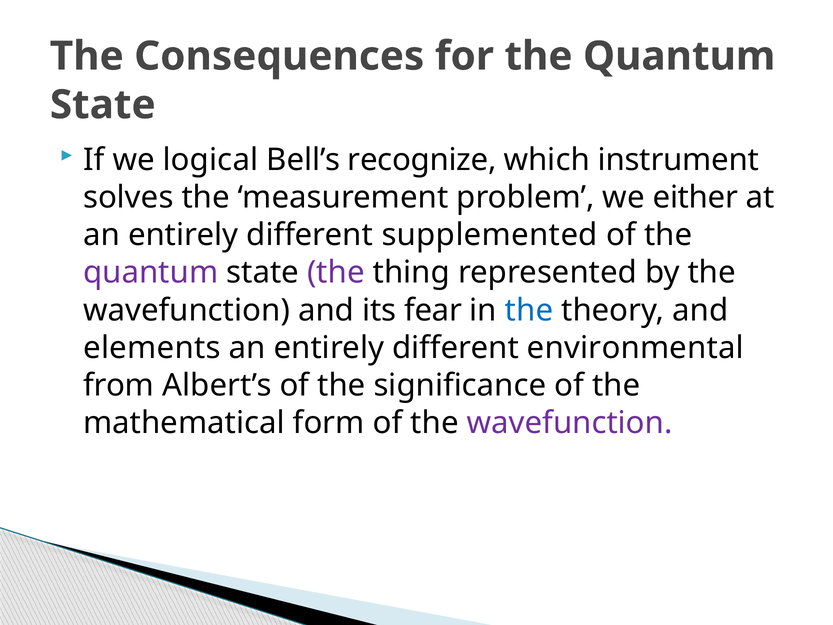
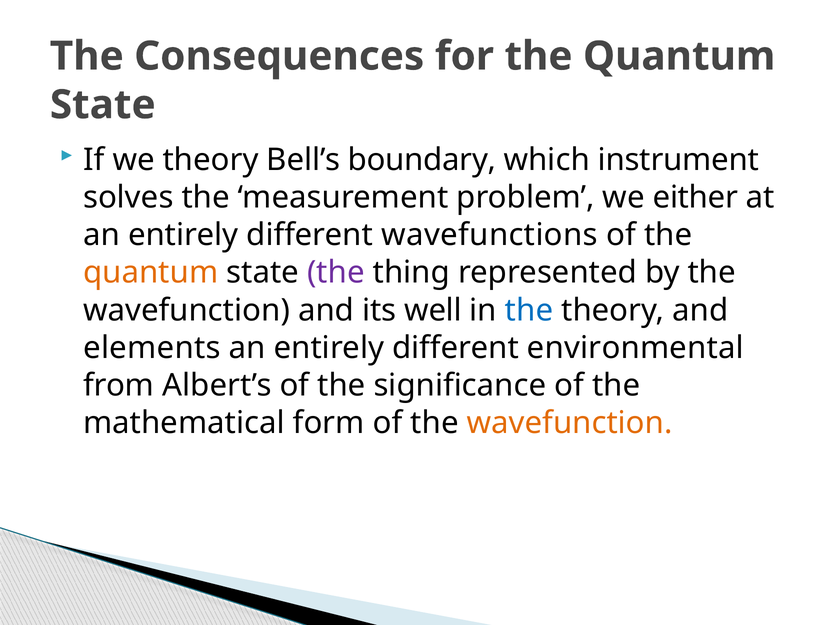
we logical: logical -> theory
recognize: recognize -> boundary
supplemented: supplemented -> wavefunctions
quantum at (151, 273) colour: purple -> orange
fear: fear -> well
wavefunction at (570, 423) colour: purple -> orange
